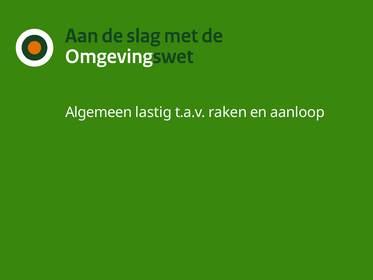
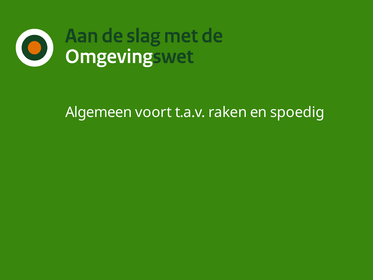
lastig: lastig -> voort
aanloop: aanloop -> spoedig
